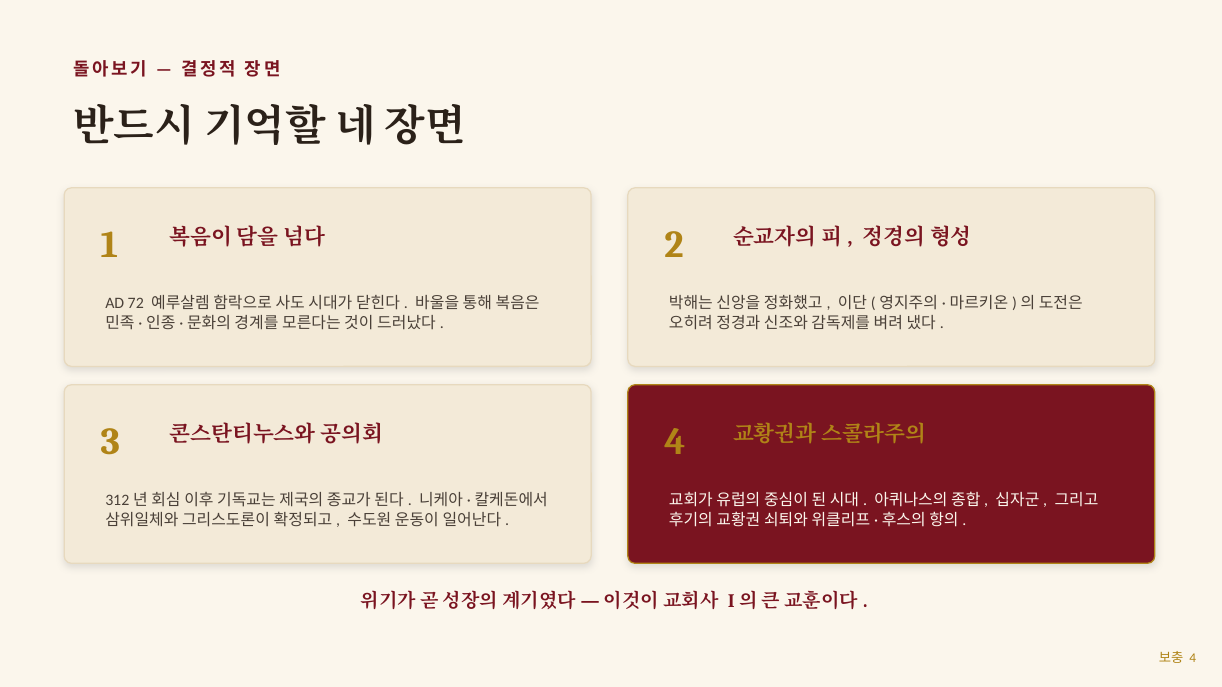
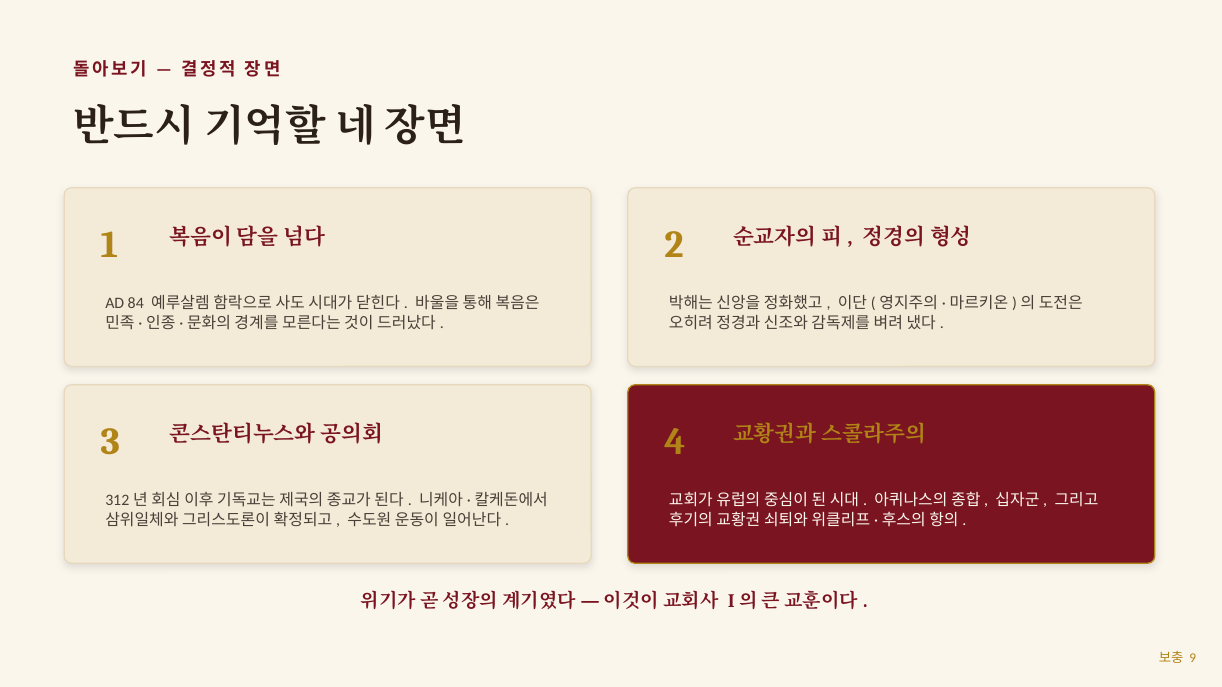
72: 72 -> 84
4 at (1193, 658): 4 -> 9
